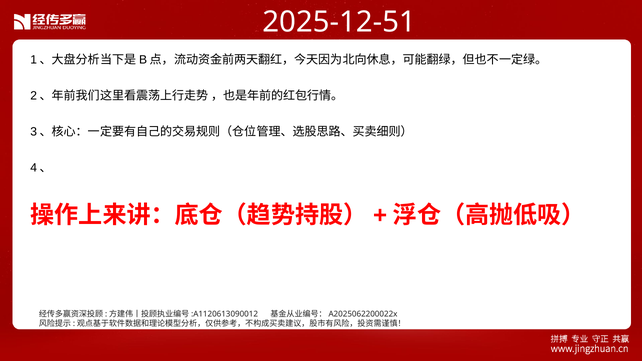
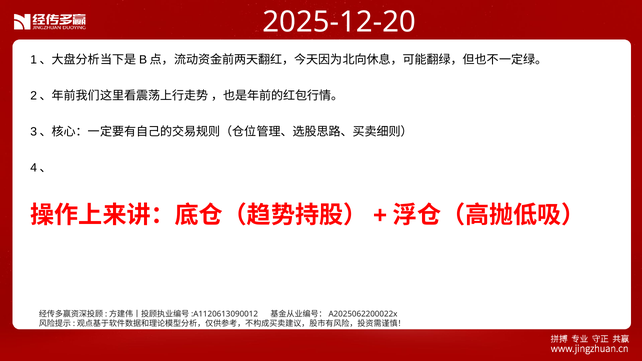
2025-12-51: 2025-12-51 -> 2025-12-20
